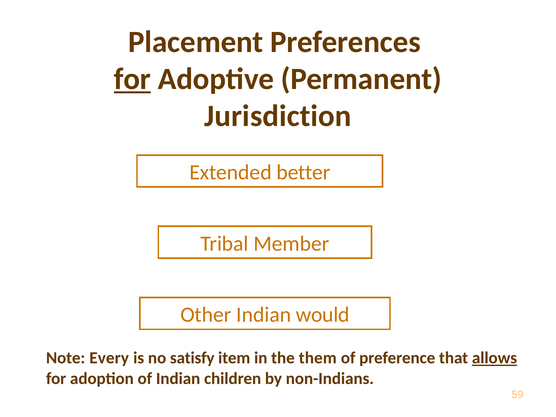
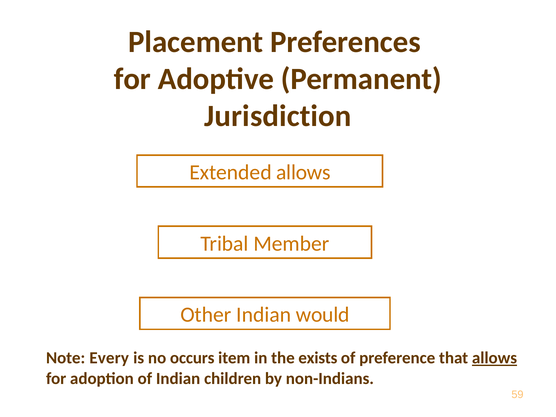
for at (132, 79) underline: present -> none
Extended better: better -> allows
satisfy: satisfy -> occurs
them: them -> exists
